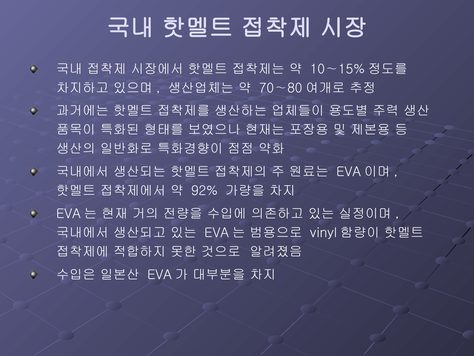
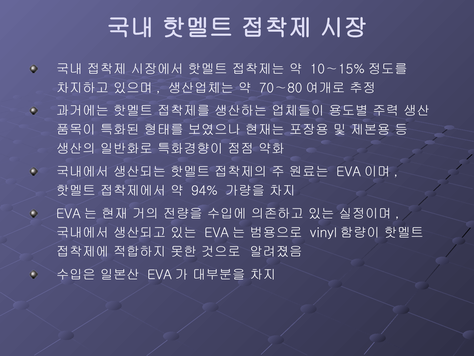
92%: 92% -> 94%
